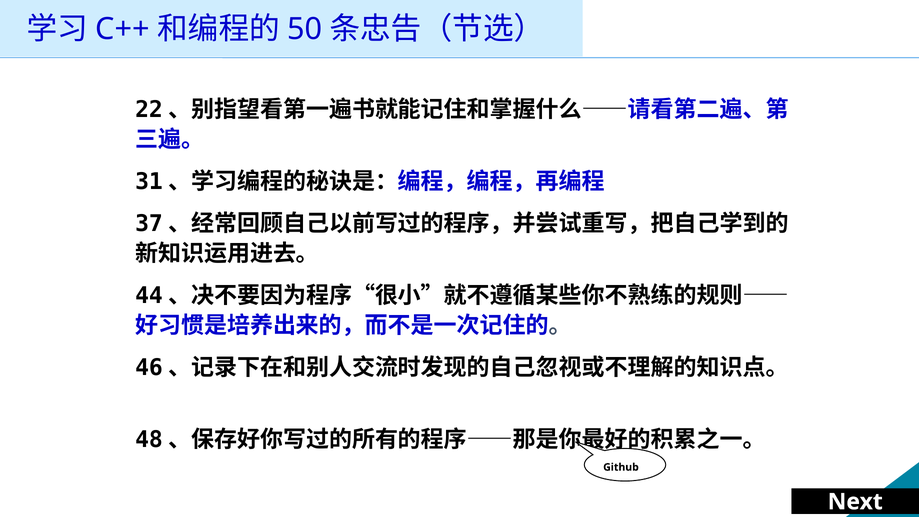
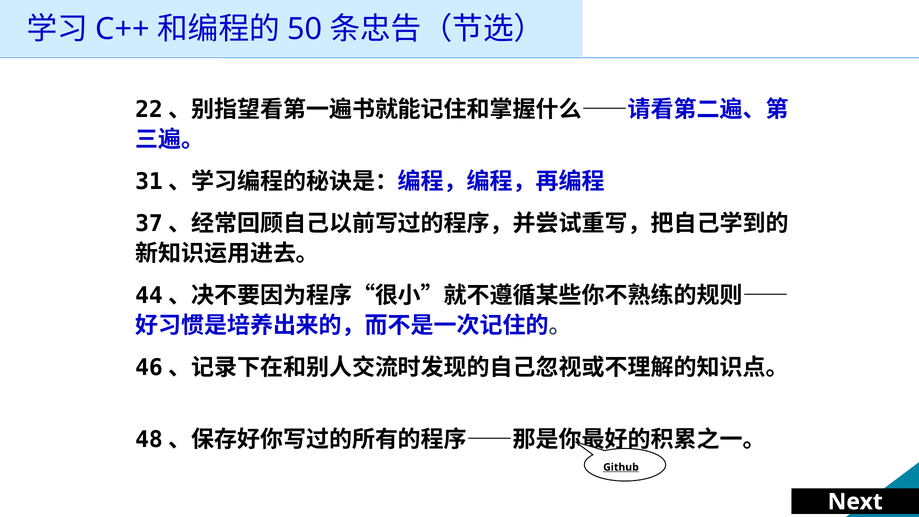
Github underline: none -> present
